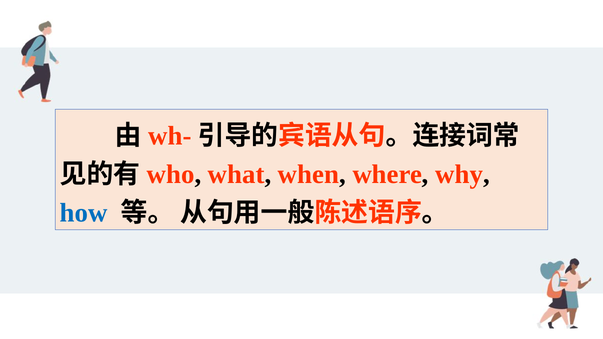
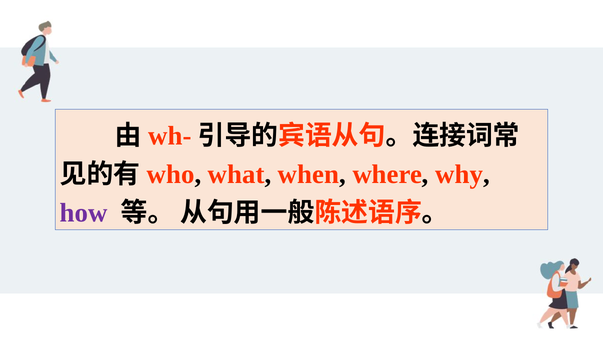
how colour: blue -> purple
